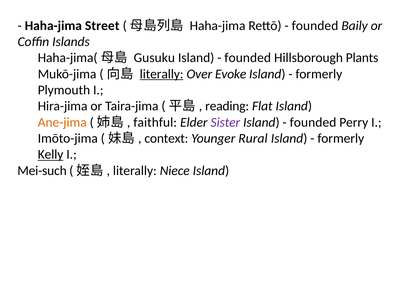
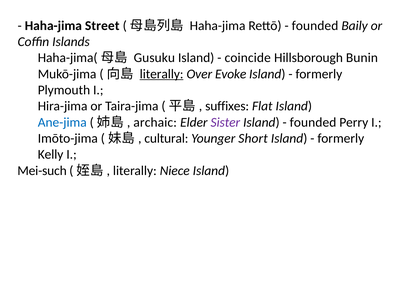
founded at (248, 58): founded -> coincide
Plants: Plants -> Bunin
reading: reading -> suffixes
Ane-jima colour: orange -> blue
faithful: faithful -> archaic
context: context -> cultural
Rural: Rural -> Short
Kelly underline: present -> none
